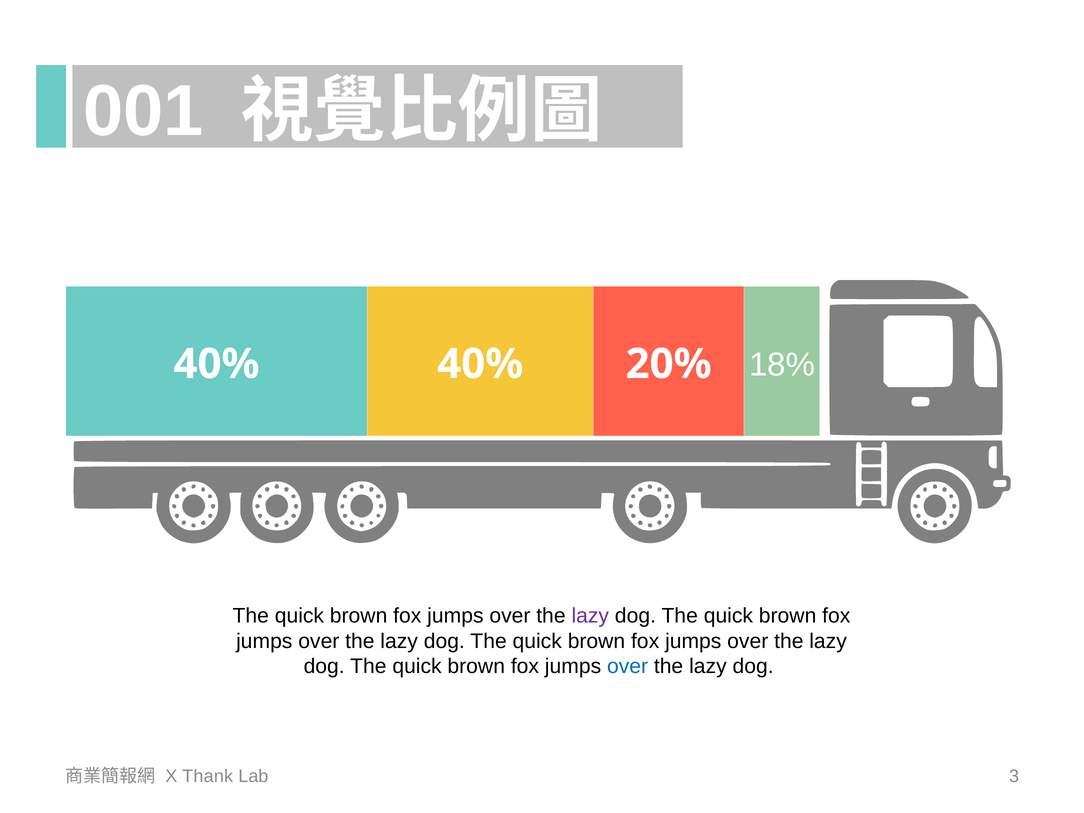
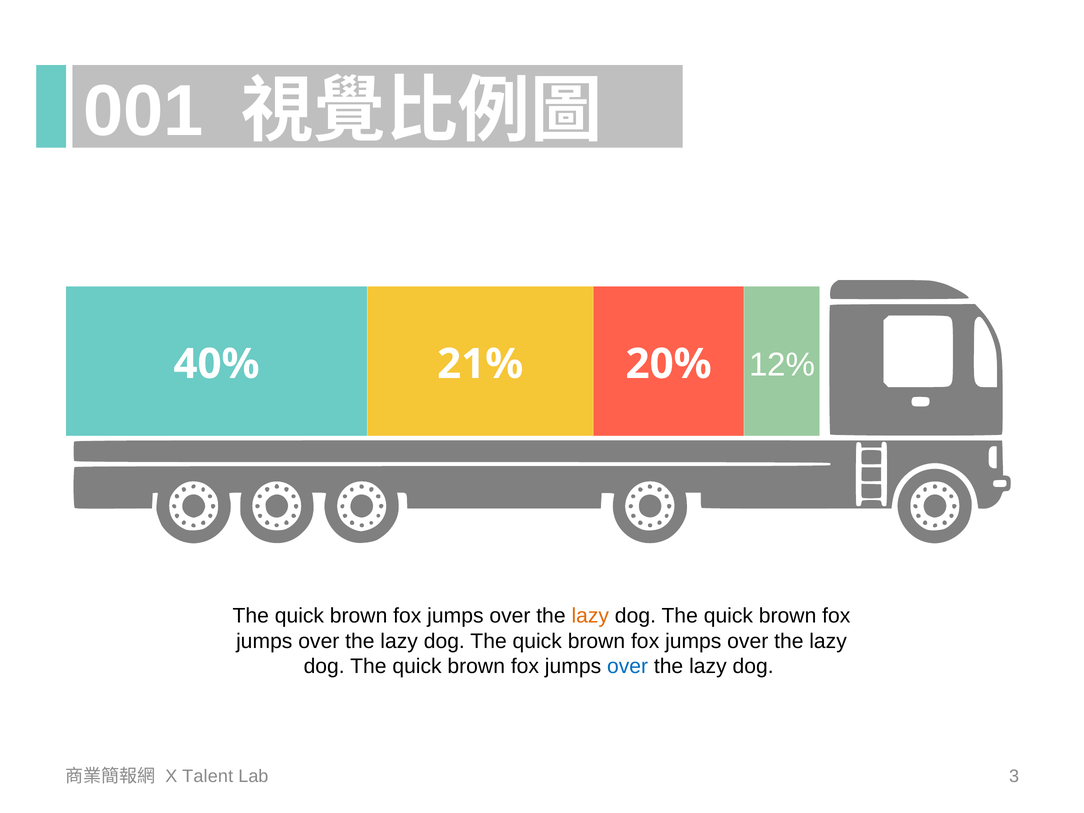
40% 40%: 40% -> 21%
18%: 18% -> 12%
lazy at (590, 616) colour: purple -> orange
Thank: Thank -> Talent
